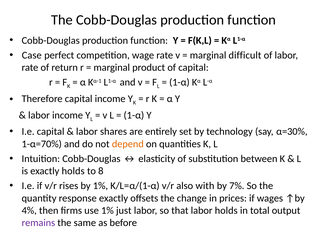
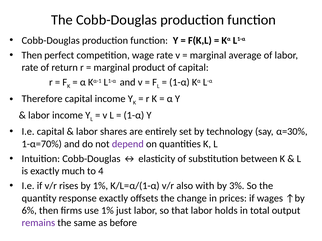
Case at (32, 55): Case -> Then
difficult: difficult -> average
depend colour: orange -> purple
exactly holds: holds -> much
8: 8 -> 4
7%: 7% -> 3%
4%: 4% -> 6%
